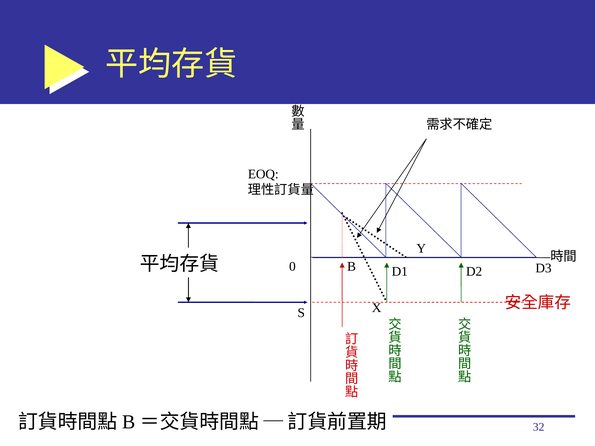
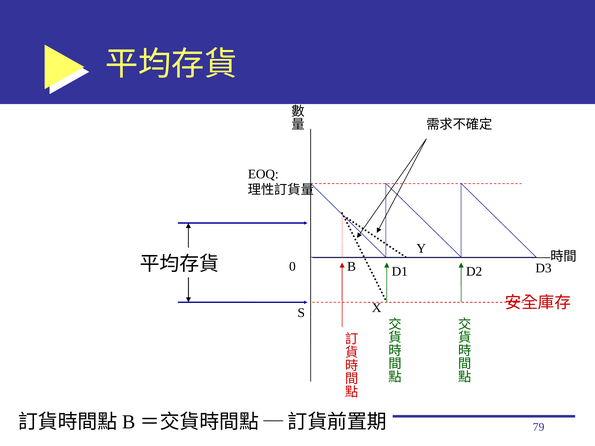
32: 32 -> 79
